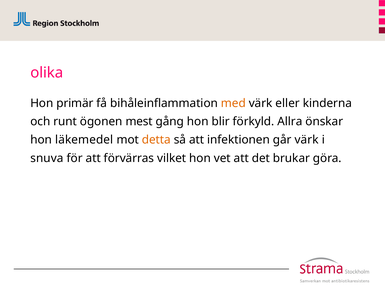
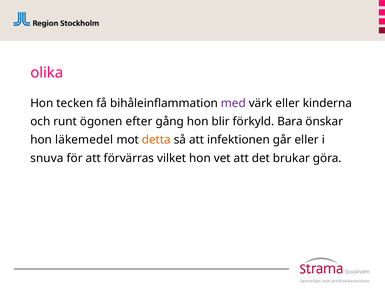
primär: primär -> tecken
med colour: orange -> purple
mest: mest -> efter
Allra: Allra -> Bara
går värk: värk -> eller
